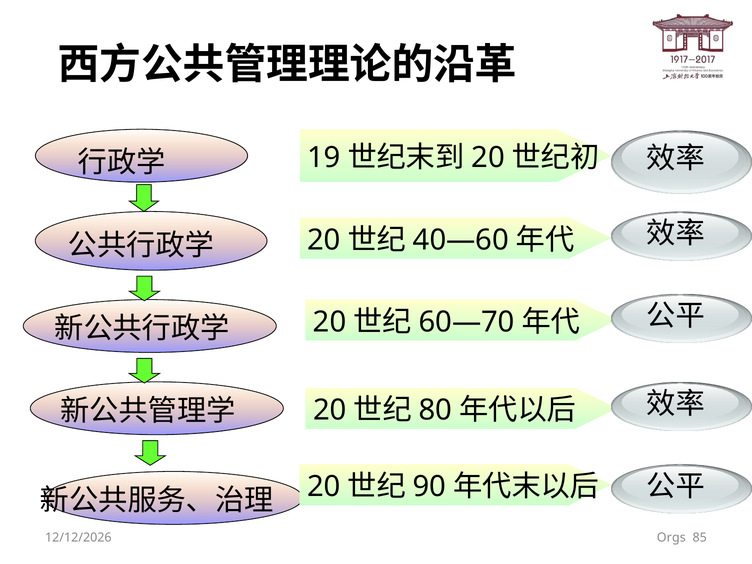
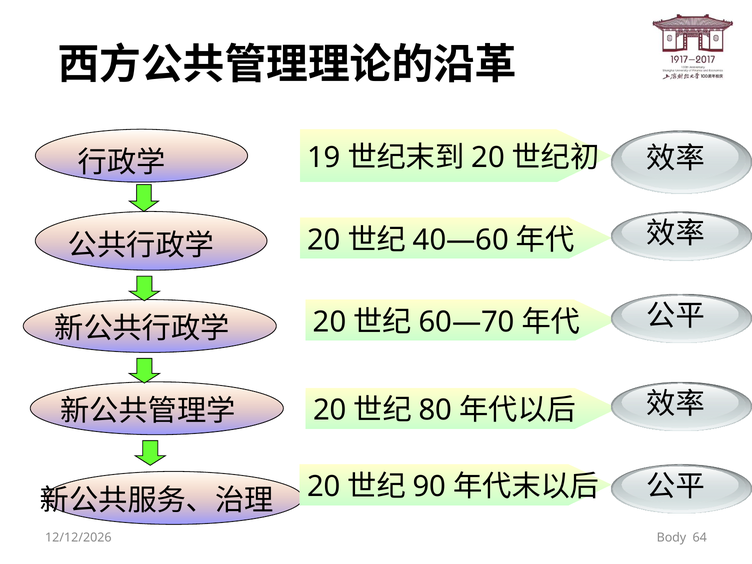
Orgs: Orgs -> Body
85: 85 -> 64
